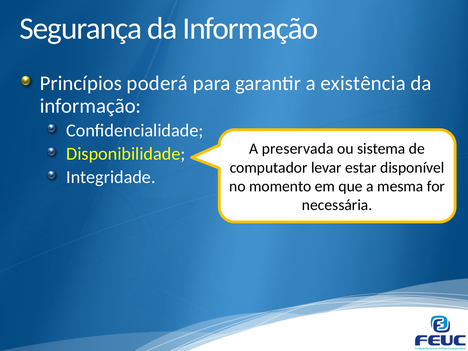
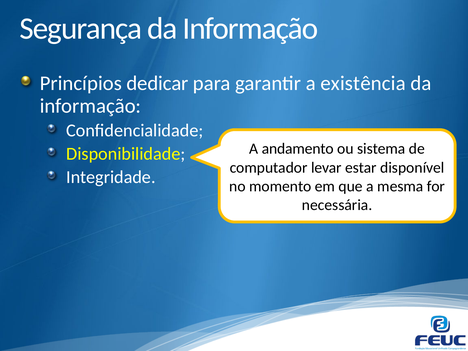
poderá: poderá -> dedicar
preservada: preservada -> andamento
